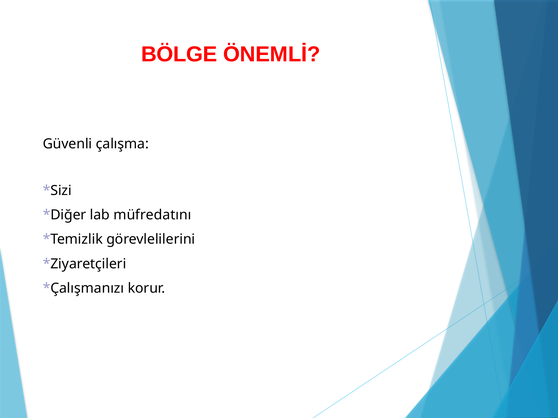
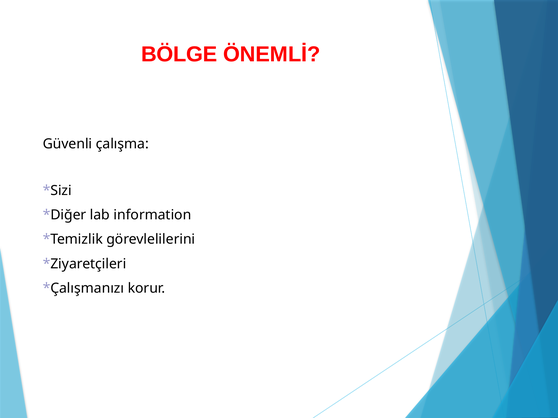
müfredatını: müfredatını -> information
